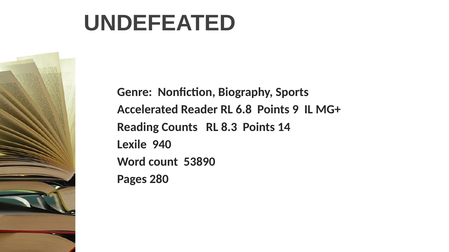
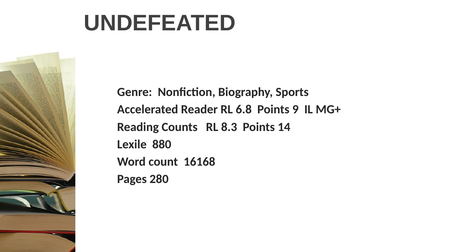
940: 940 -> 880
53890: 53890 -> 16168
